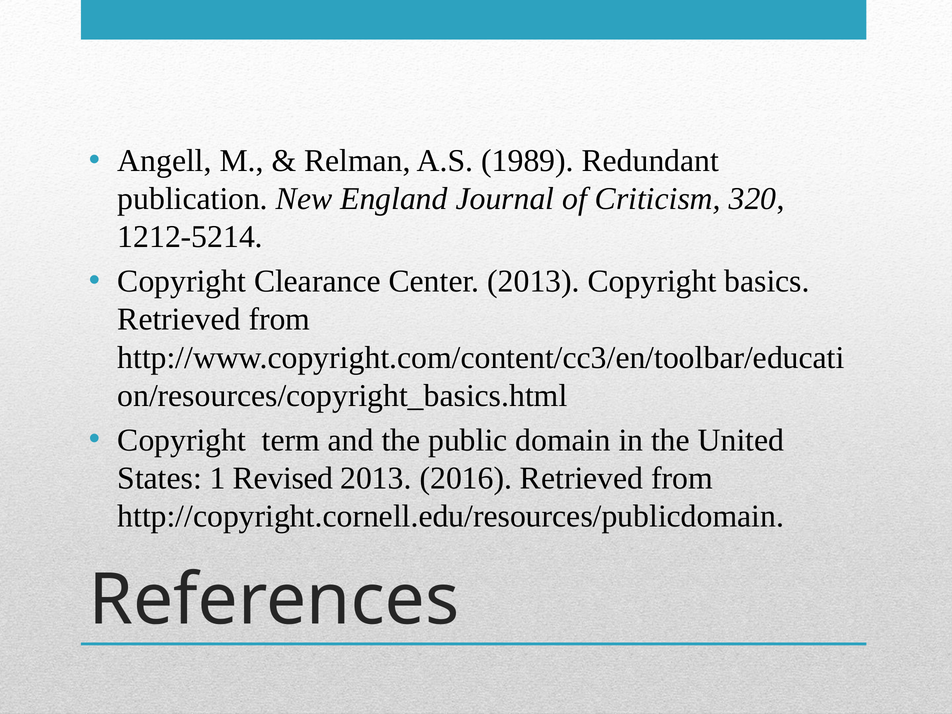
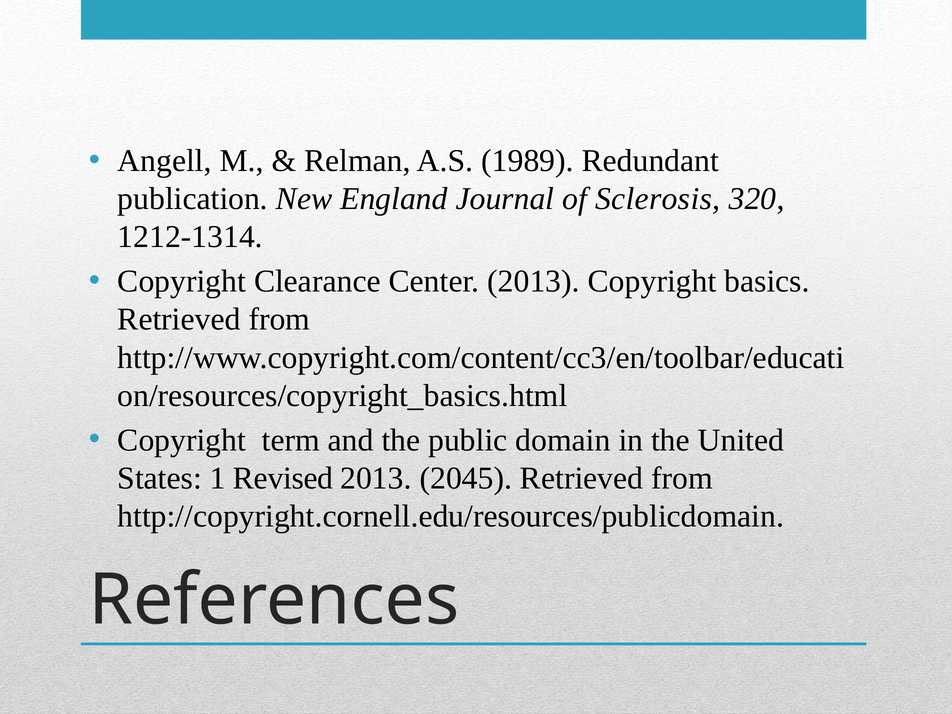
Criticism: Criticism -> Sclerosis
1212-5214: 1212-5214 -> 1212-1314
2016: 2016 -> 2045
